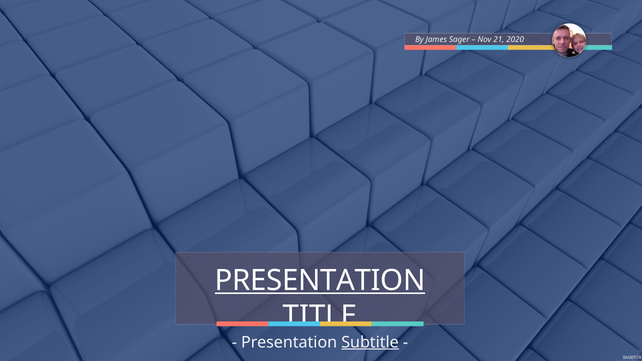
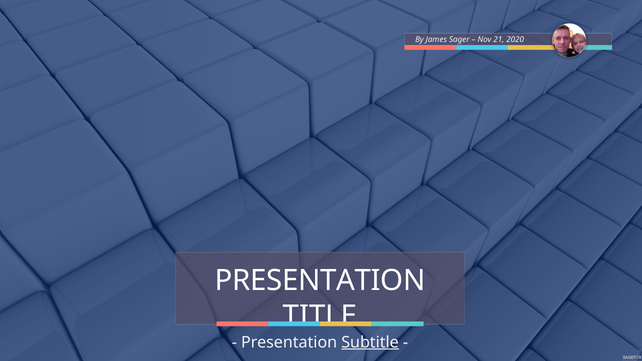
PRESENTATION at (320, 281) underline: present -> none
